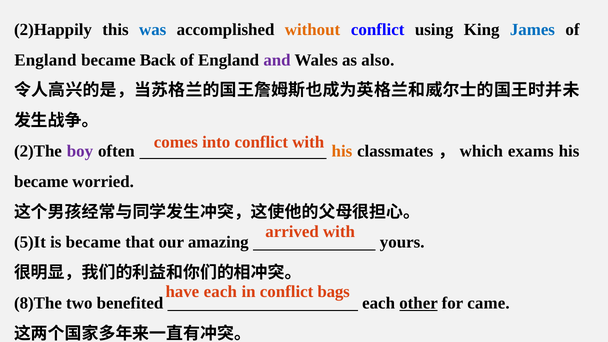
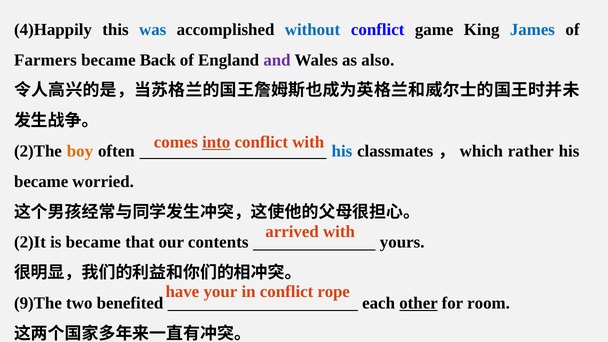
2)Happily: 2)Happily -> 4)Happily
without colour: orange -> blue
using: using -> game
England at (45, 60): England -> Farmers
into underline: none -> present
boy colour: purple -> orange
his at (342, 151) colour: orange -> blue
exams: exams -> rather
5)It: 5)It -> 2)It
amazing: amazing -> contents
have each: each -> your
bags: bags -> rope
8)The: 8)The -> 9)The
came: came -> room
